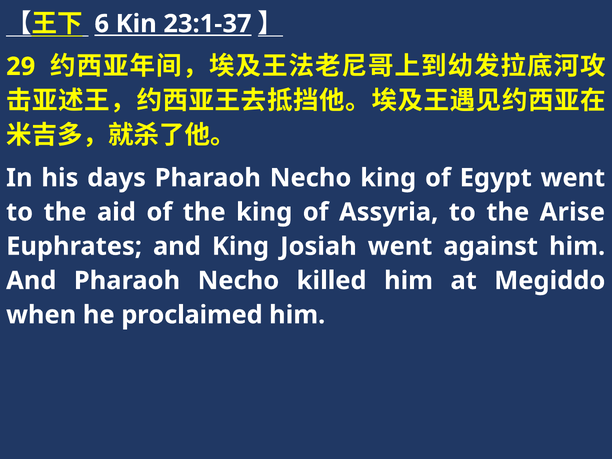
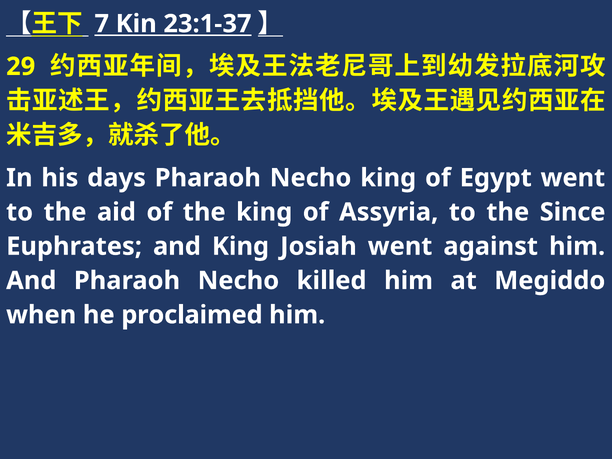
6: 6 -> 7
Arise: Arise -> Since
